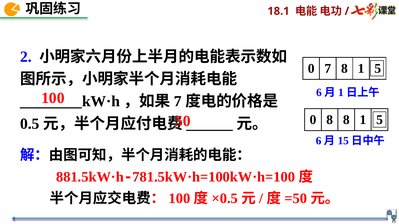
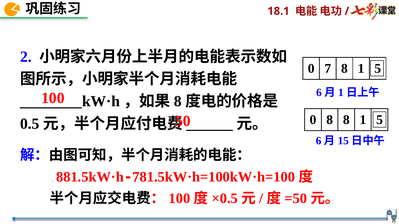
7 at (178, 102): 7 -> 8
